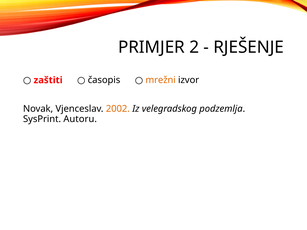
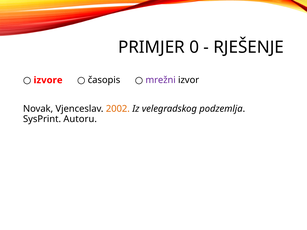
2: 2 -> 0
zaštiti: zaštiti -> izvore
mrežni colour: orange -> purple
